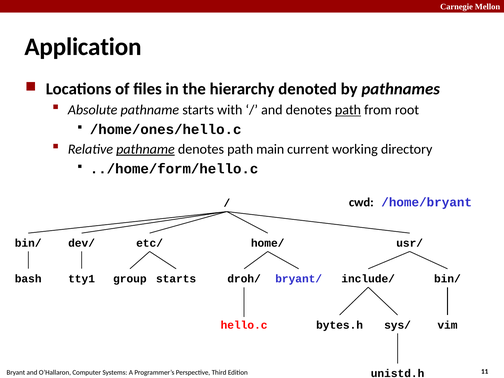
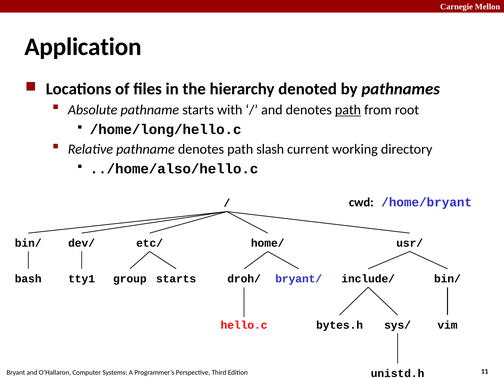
/home/ones/hello.c: /home/ones/hello.c -> /home/long/hello.c
pathname at (145, 149) underline: present -> none
main: main -> slash
../home/form/hello.c: ../home/form/hello.c -> ../home/also/hello.c
